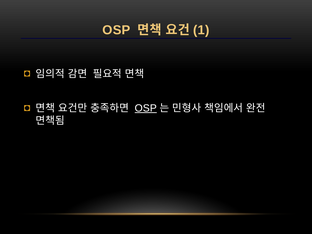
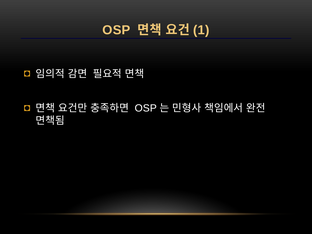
OSP at (146, 108) underline: present -> none
